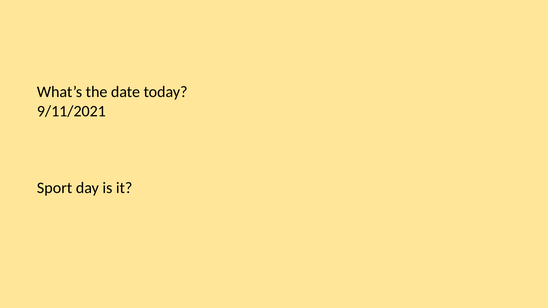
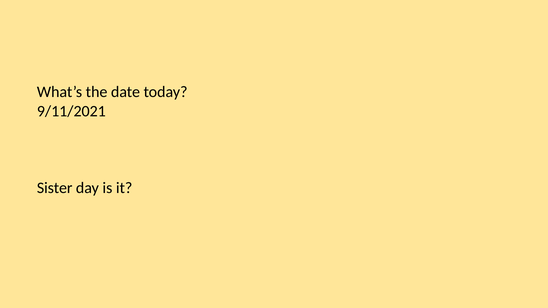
Sport: Sport -> Sister
